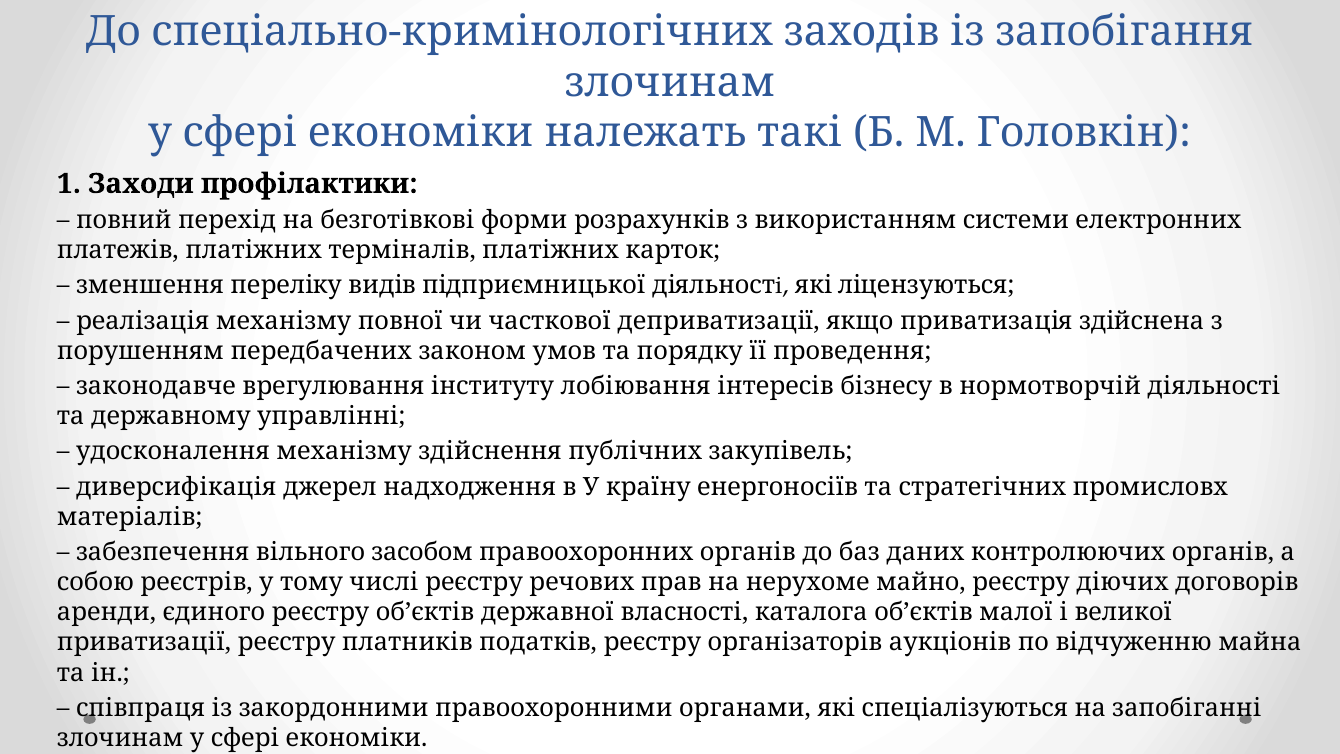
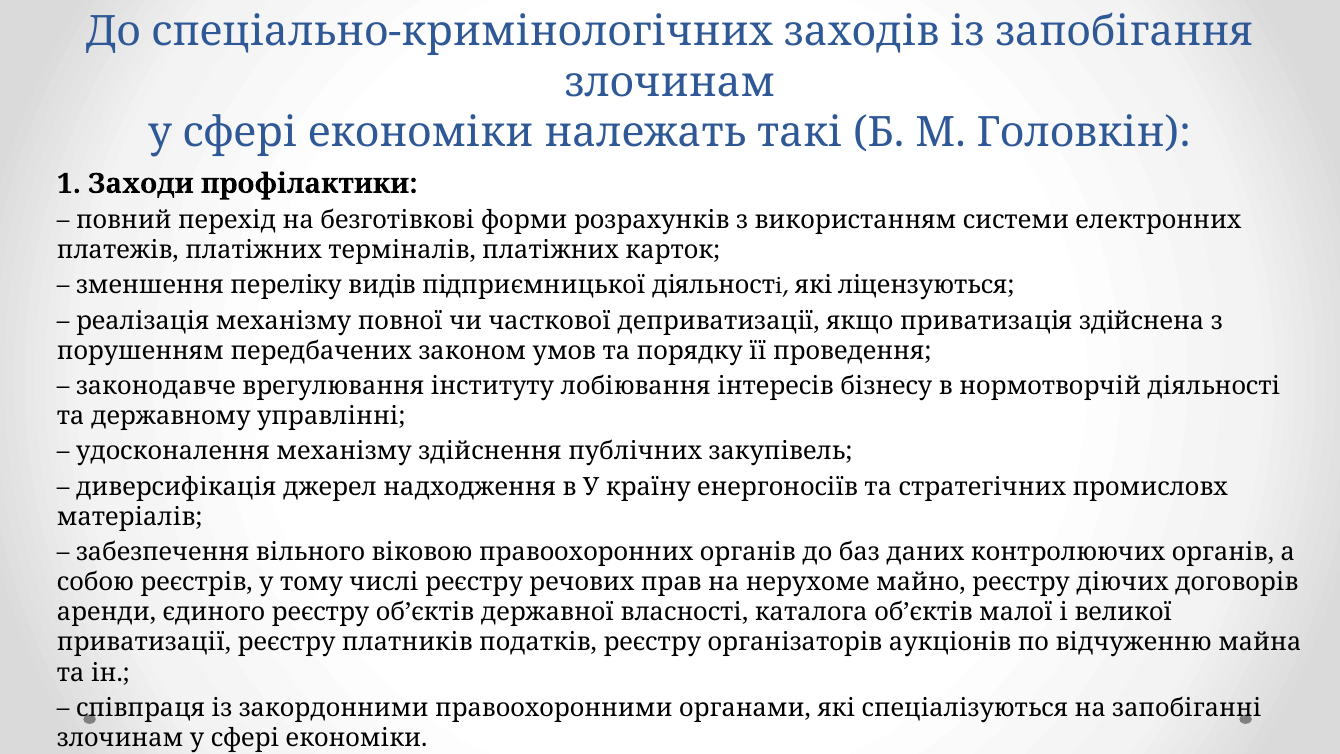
засобом: засобом -> віковою
